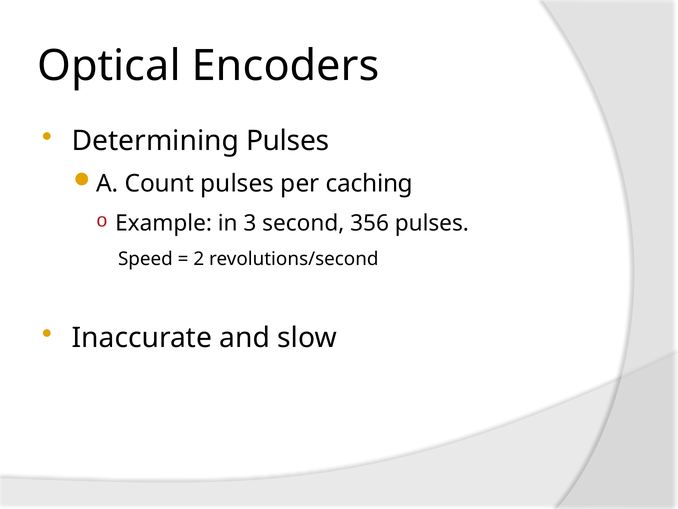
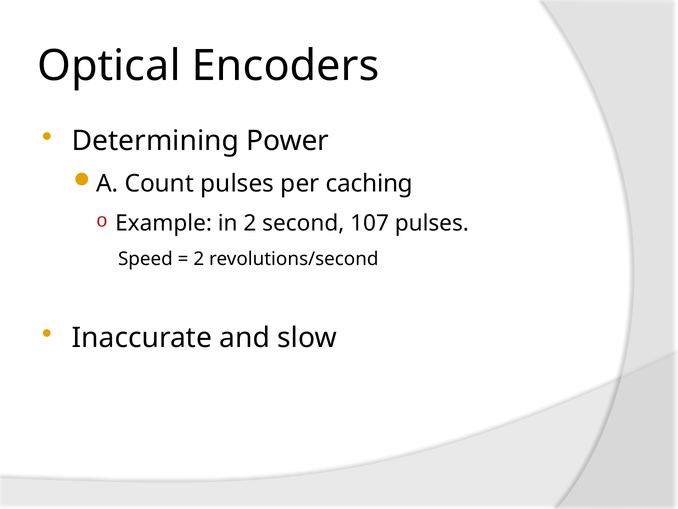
Determining Pulses: Pulses -> Power
in 3: 3 -> 2
356: 356 -> 107
